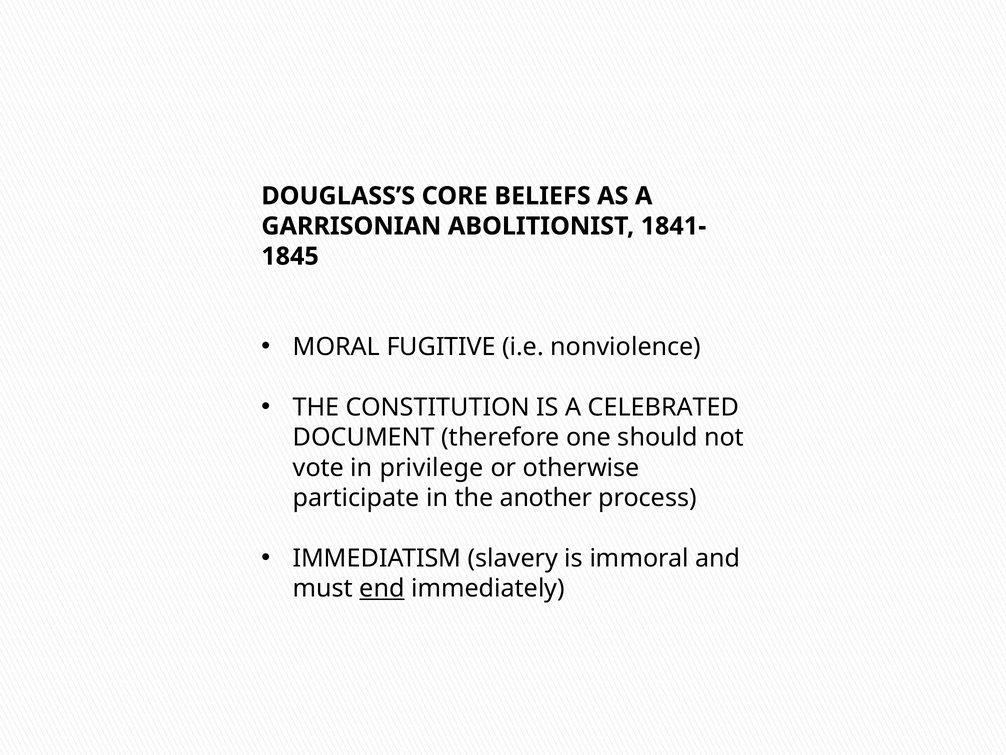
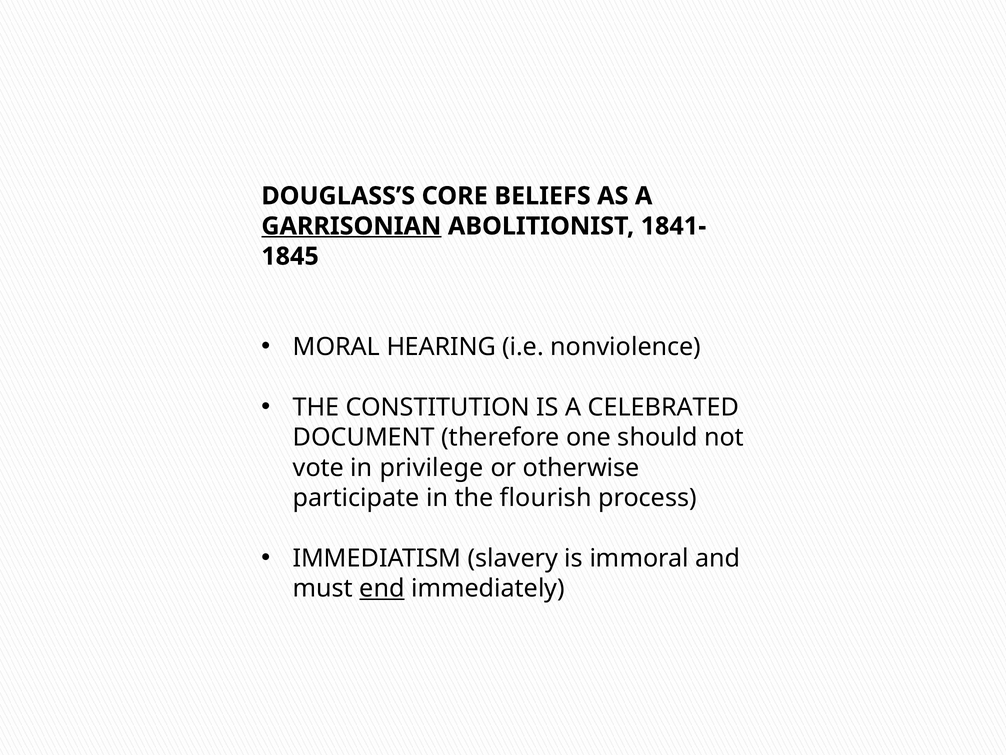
GARRISONIAN underline: none -> present
FUGITIVE: FUGITIVE -> HEARING
another: another -> flourish
